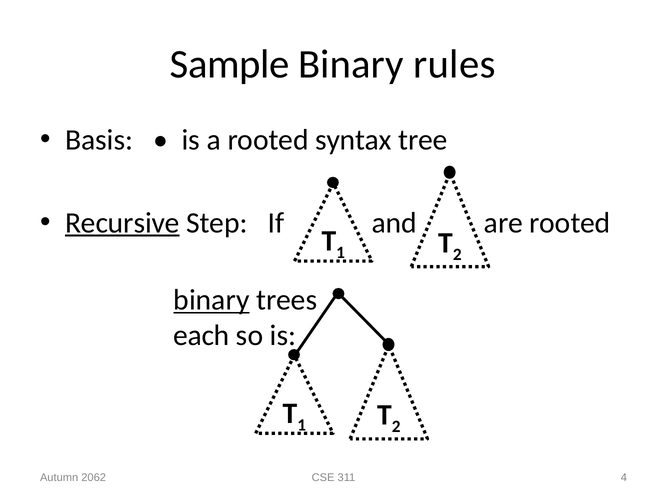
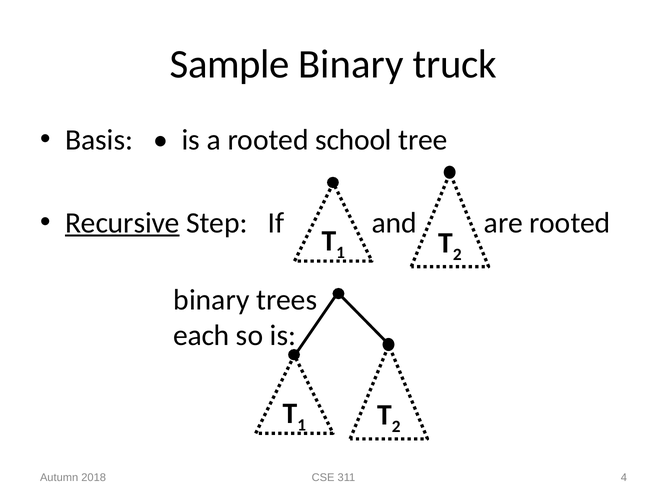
rules: rules -> truck
syntax: syntax -> school
binary at (211, 300) underline: present -> none
2062: 2062 -> 2018
